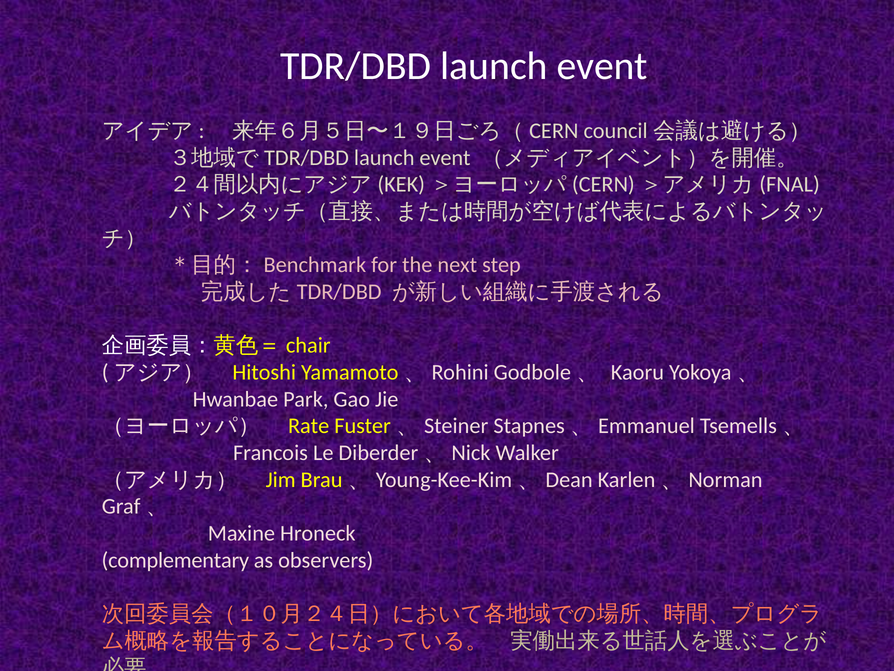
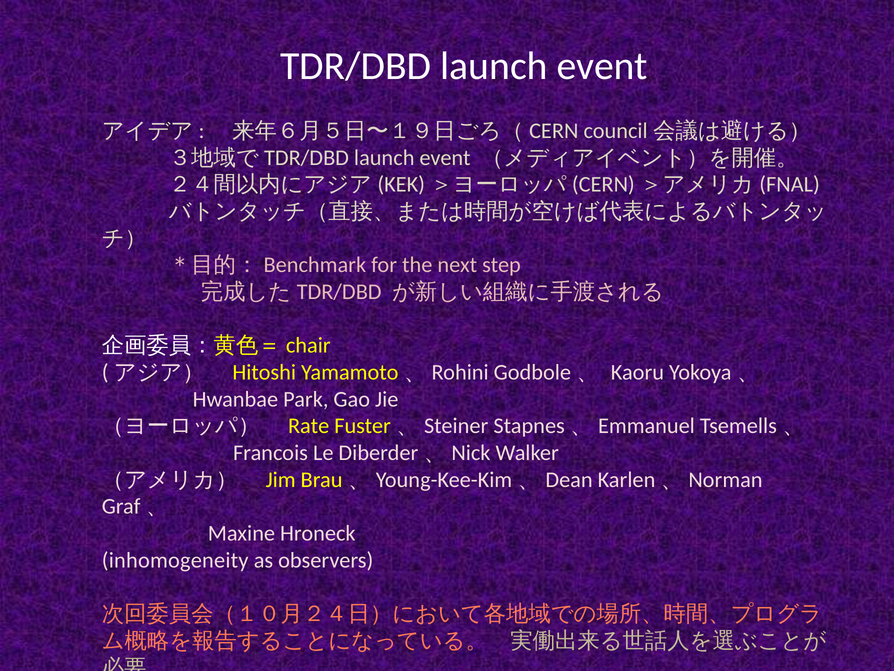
complementary: complementary -> inhomogeneity
